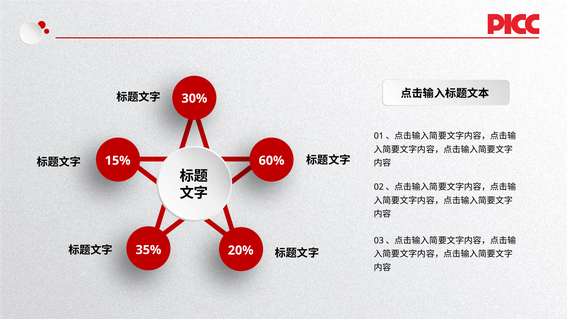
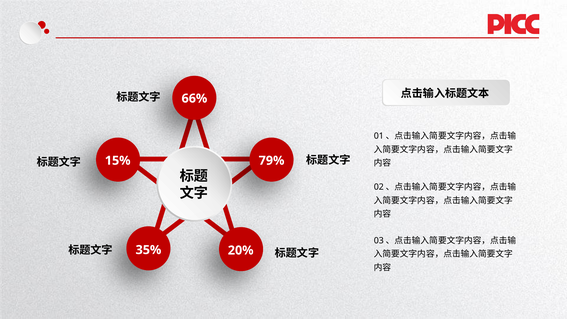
30%: 30% -> 66%
60%: 60% -> 79%
